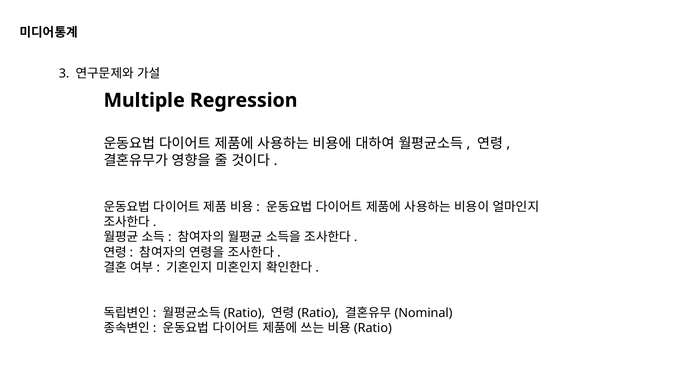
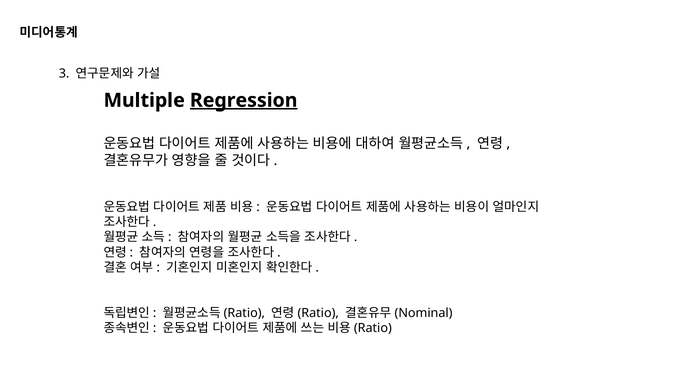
Regression underline: none -> present
